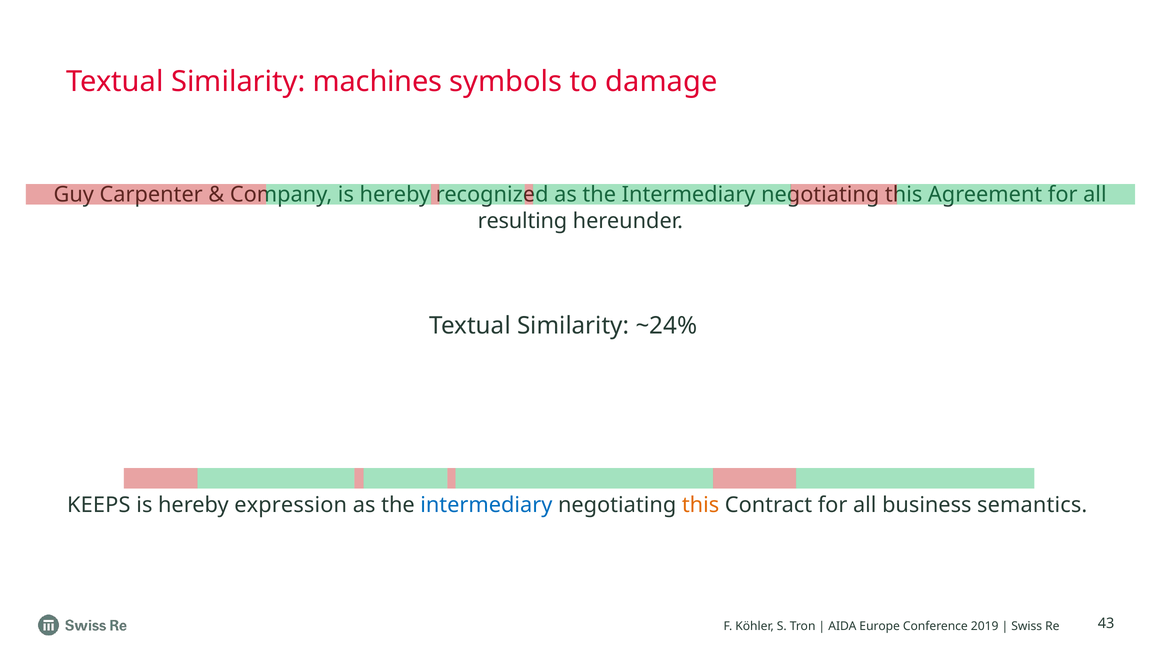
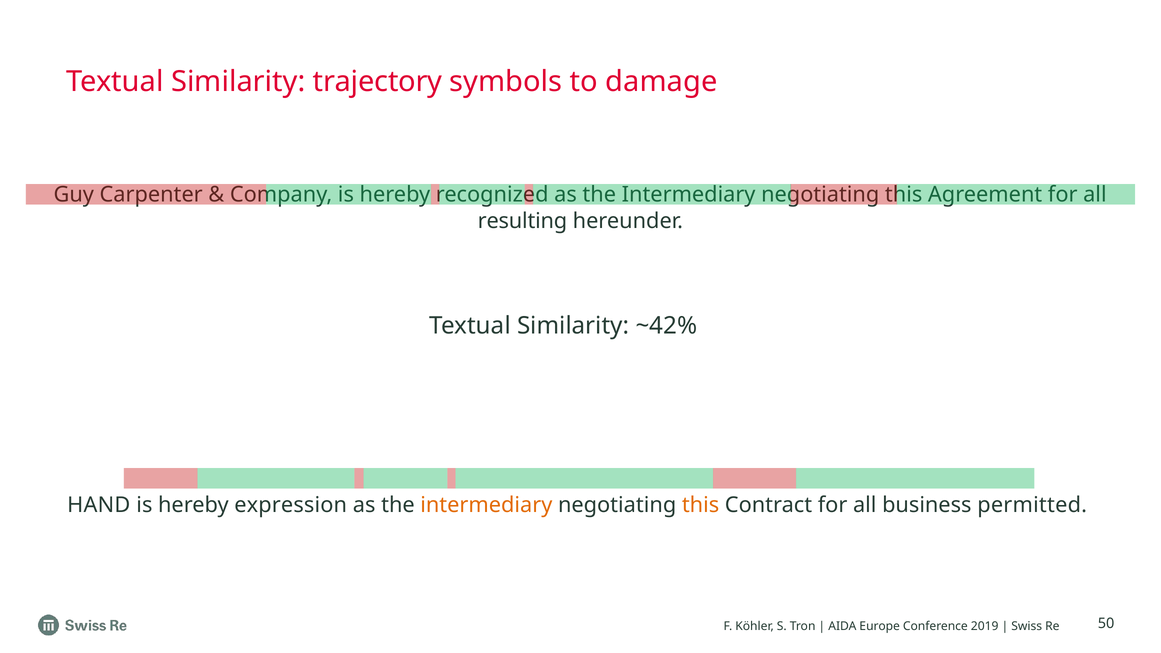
machines: machines -> trajectory
~24%: ~24% -> ~42%
KEEPS: KEEPS -> HAND
intermediary at (486, 505) colour: blue -> orange
semantics: semantics -> permitted
43: 43 -> 50
